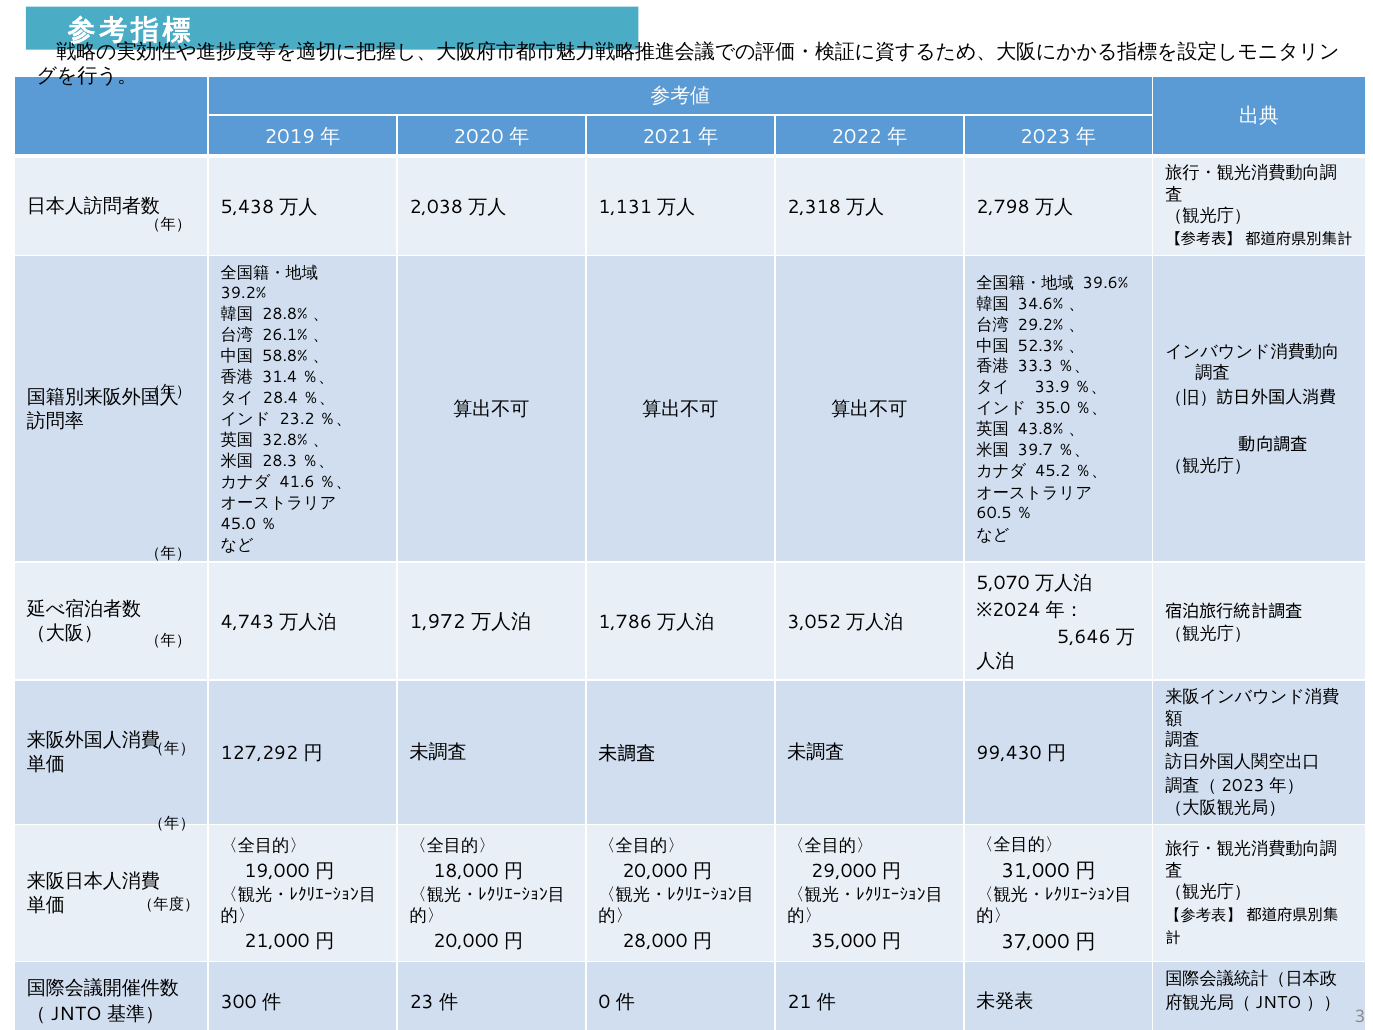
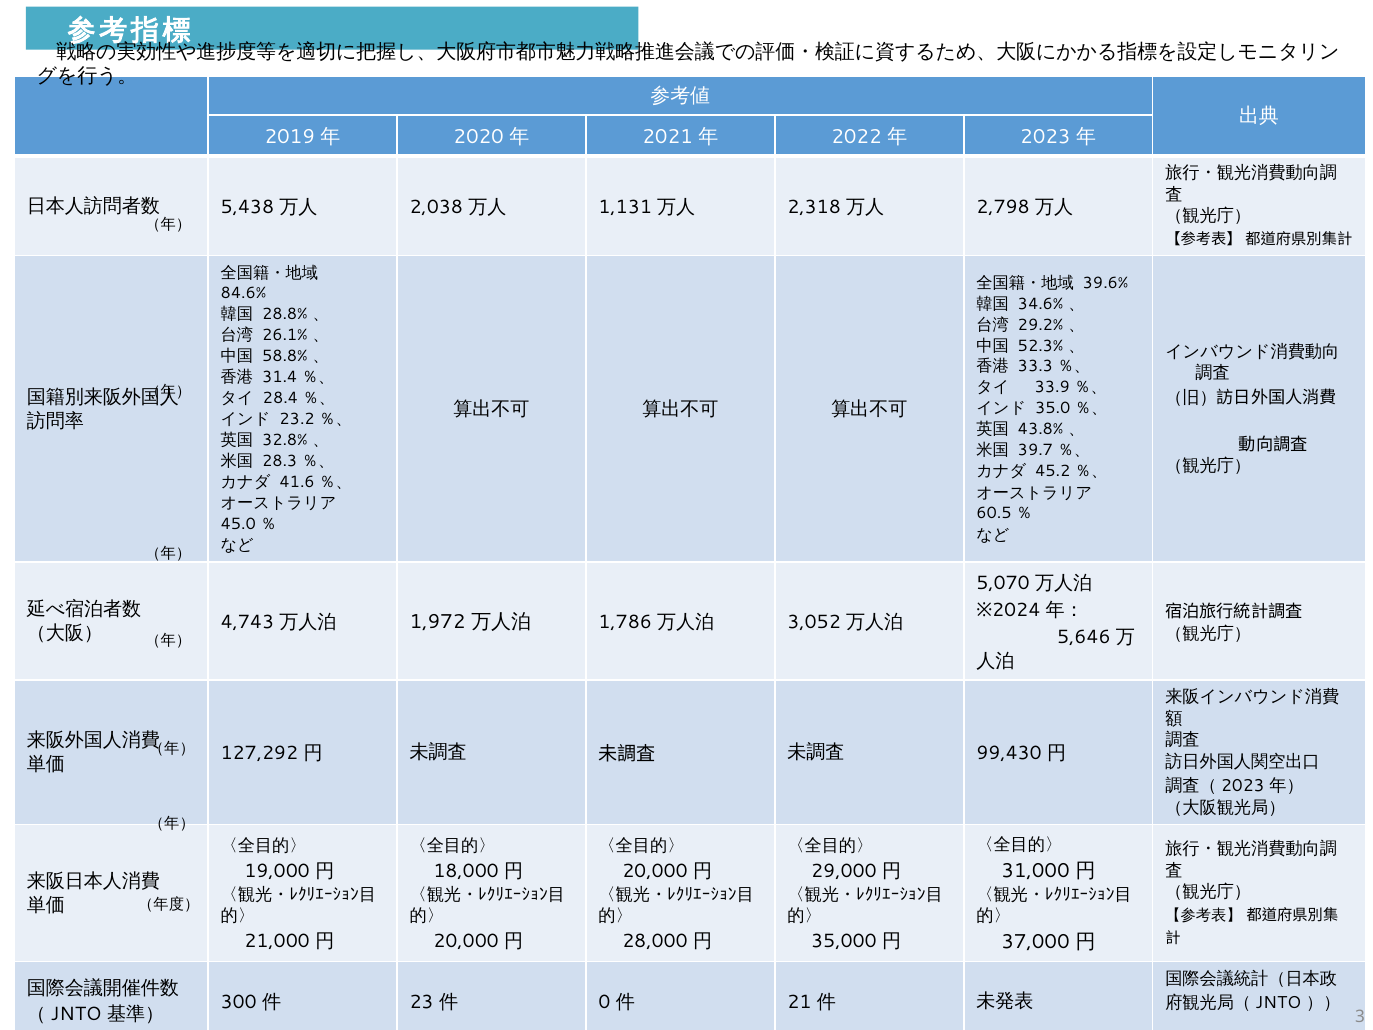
39.2%: 39.2% -> 84.6%
